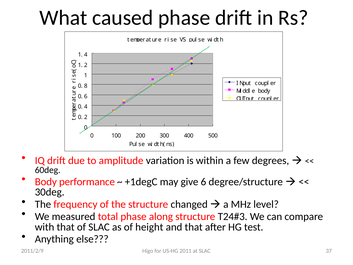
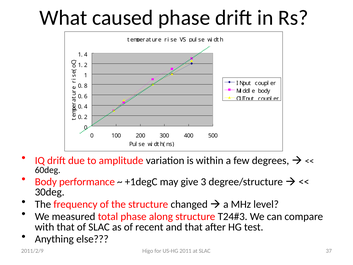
give 6: 6 -> 3
height: height -> recent
